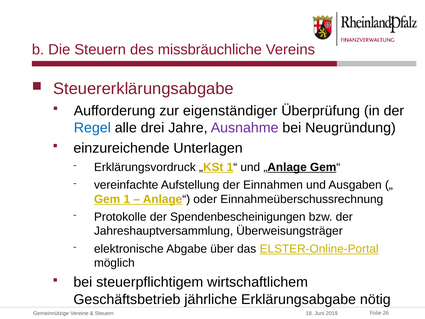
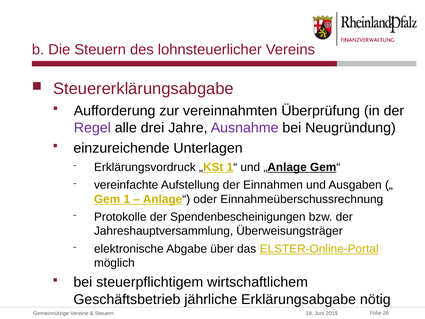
missbräuchliche: missbräuchliche -> lohnsteuerlicher
eigenständiger: eigenständiger -> vereinnahmten
Regel colour: blue -> purple
